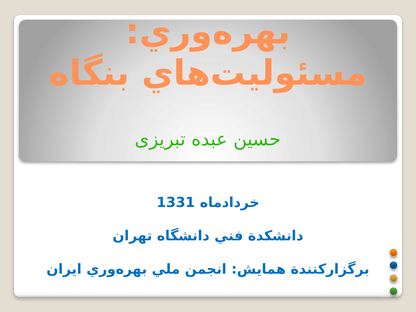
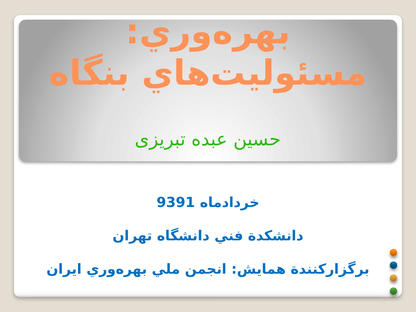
1331: 1331 -> 9391
